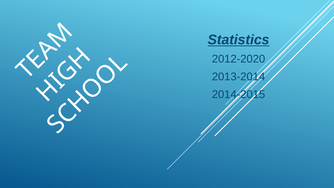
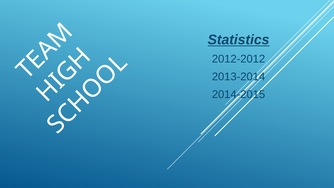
2012-2020: 2012-2020 -> 2012-2012
